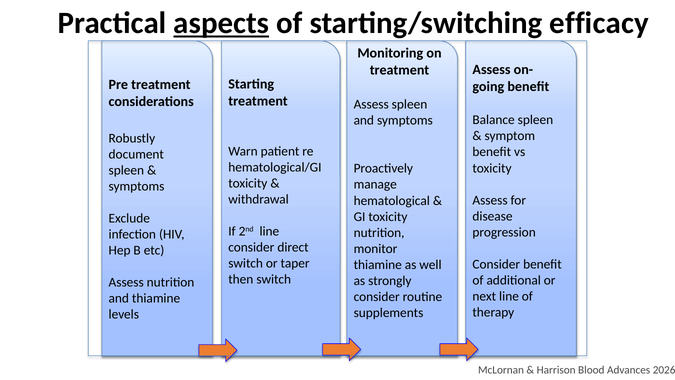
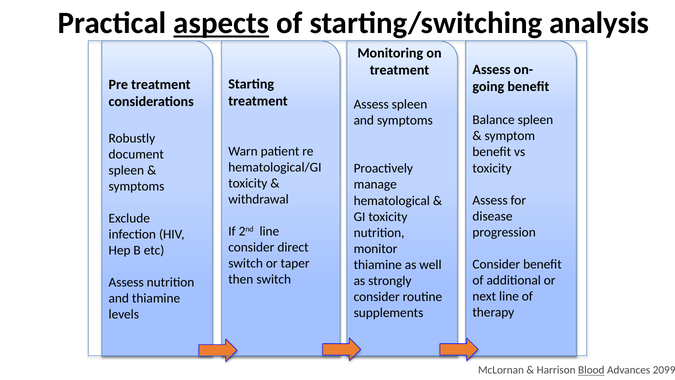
efficacy: efficacy -> analysis
Blood underline: none -> present
2026: 2026 -> 2099
